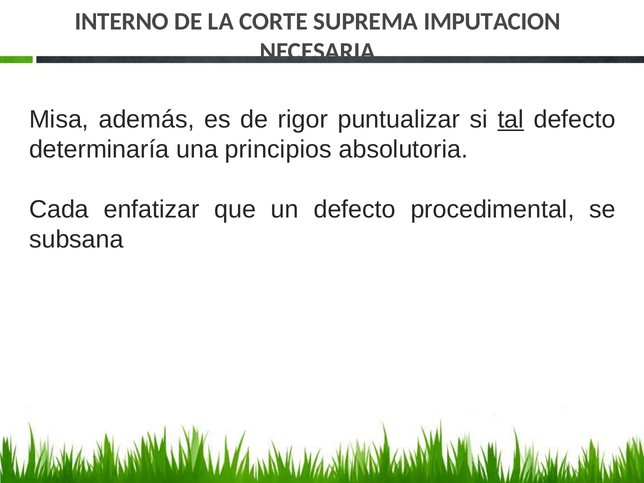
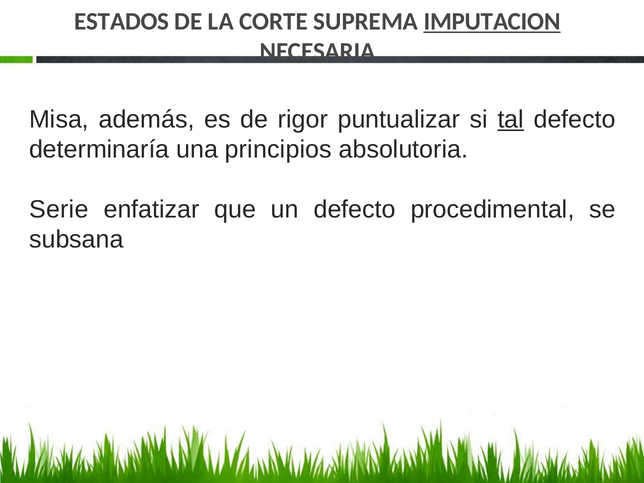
INTERNO: INTERNO -> ESTADOS
IMPUTACION underline: none -> present
Cada: Cada -> Serie
